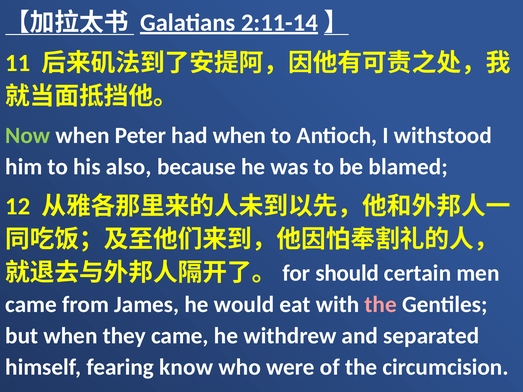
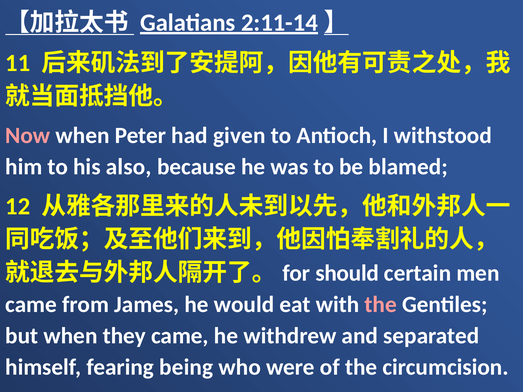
Now colour: light green -> pink
had when: when -> given
know: know -> being
